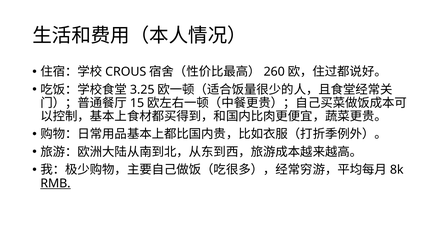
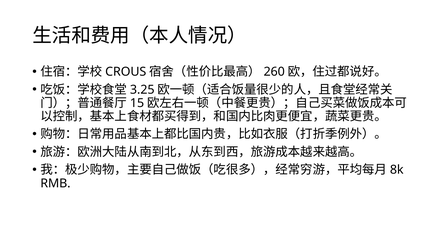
RMB underline: present -> none
